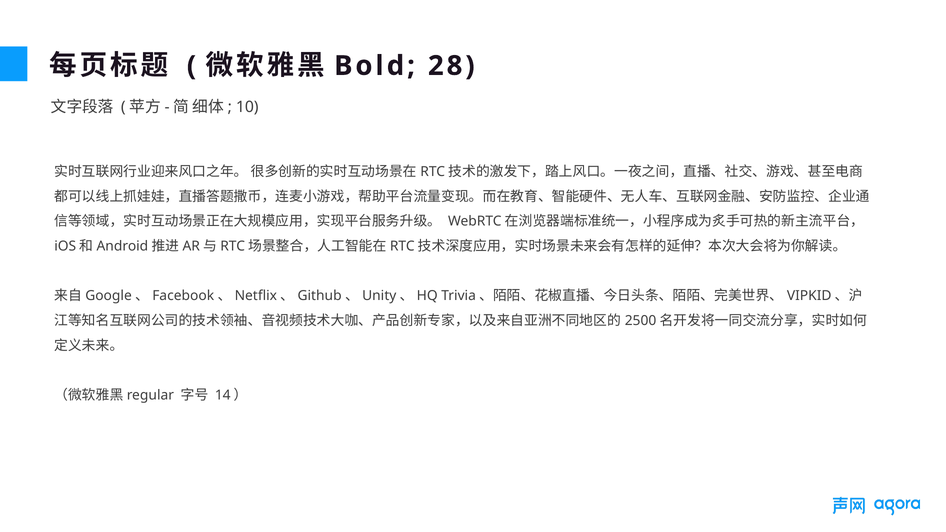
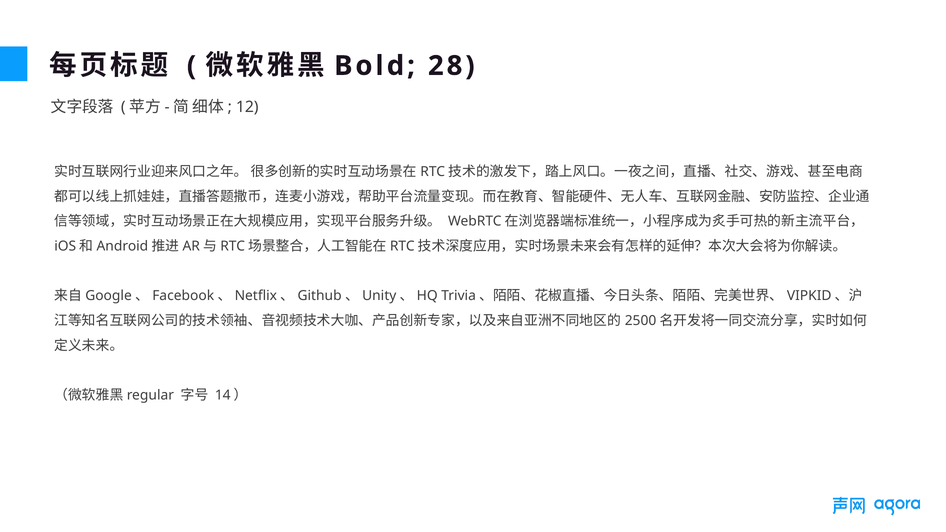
10: 10 -> 12
